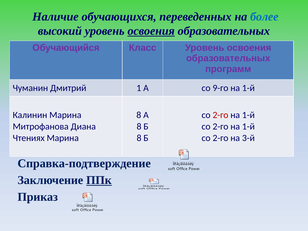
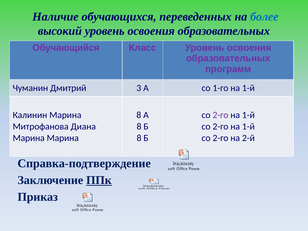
освоения at (151, 31) underline: present -> none
1: 1 -> 3
9-го: 9-го -> 1-го
2-го at (220, 115) colour: red -> purple
Чтениях at (29, 138): Чтениях -> Марина
3-й: 3-й -> 2-й
